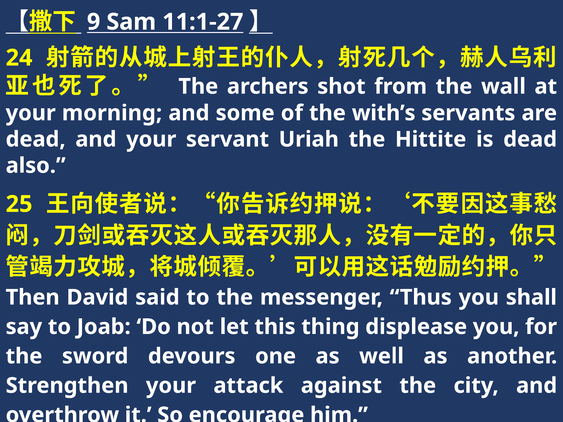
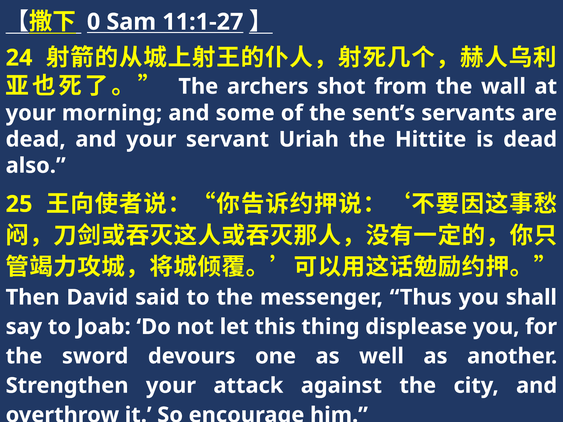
9: 9 -> 0
with’s: with’s -> sent’s
